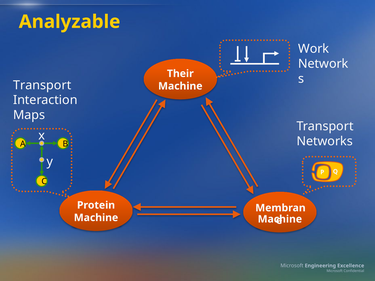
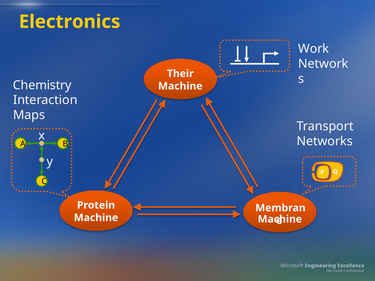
Analyzable: Analyzable -> Electronics
Transport at (42, 85): Transport -> Chemistry
